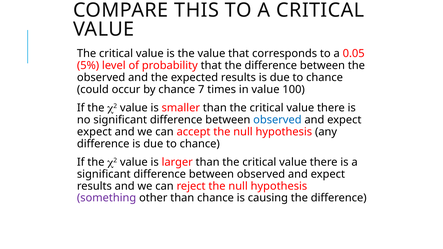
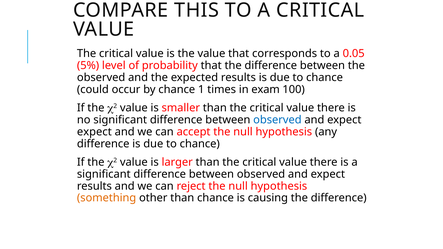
7: 7 -> 1
in value: value -> exam
something colour: purple -> orange
